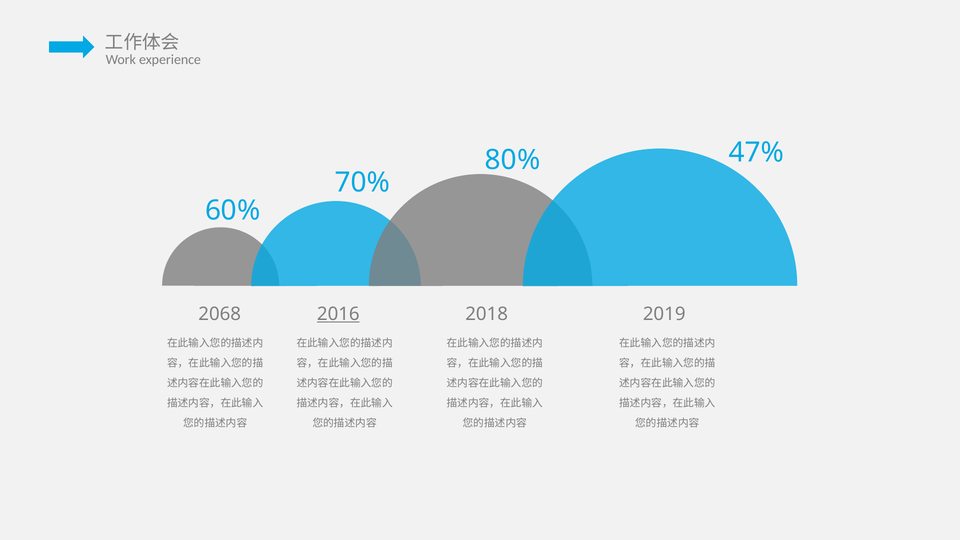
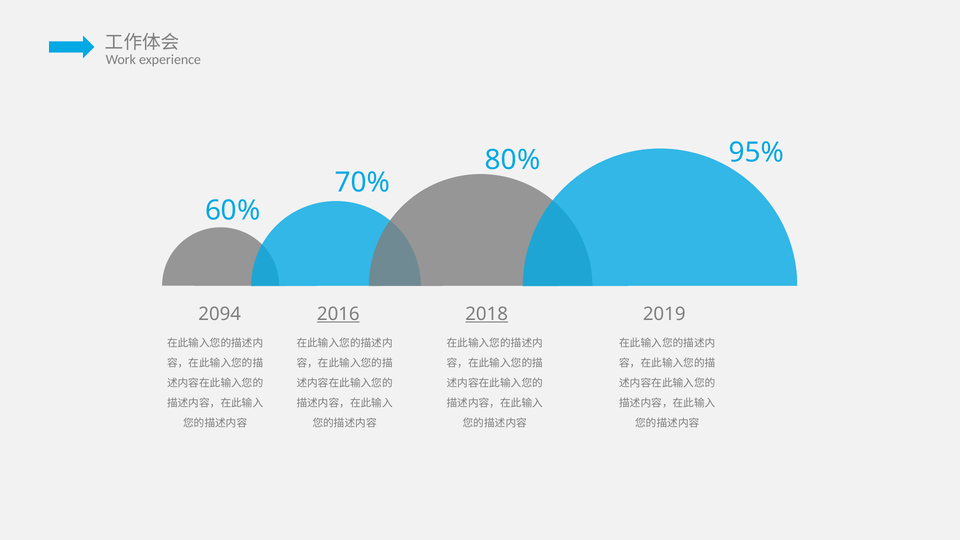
47%: 47% -> 95%
2068: 2068 -> 2094
2018 underline: none -> present
